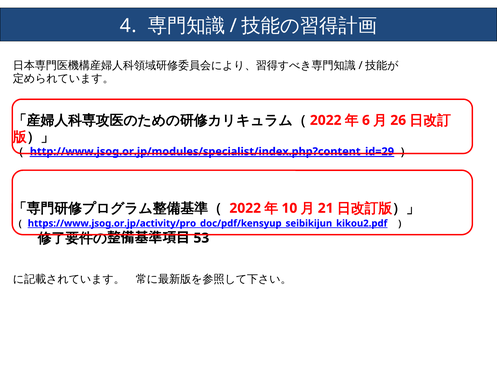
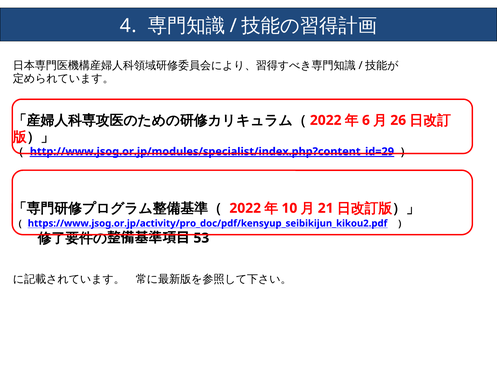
https://www.jsog.or.jp/activity/pro_doc/pdf/kensyup_seibikijun_kikou2.pdf underline: present -> none
